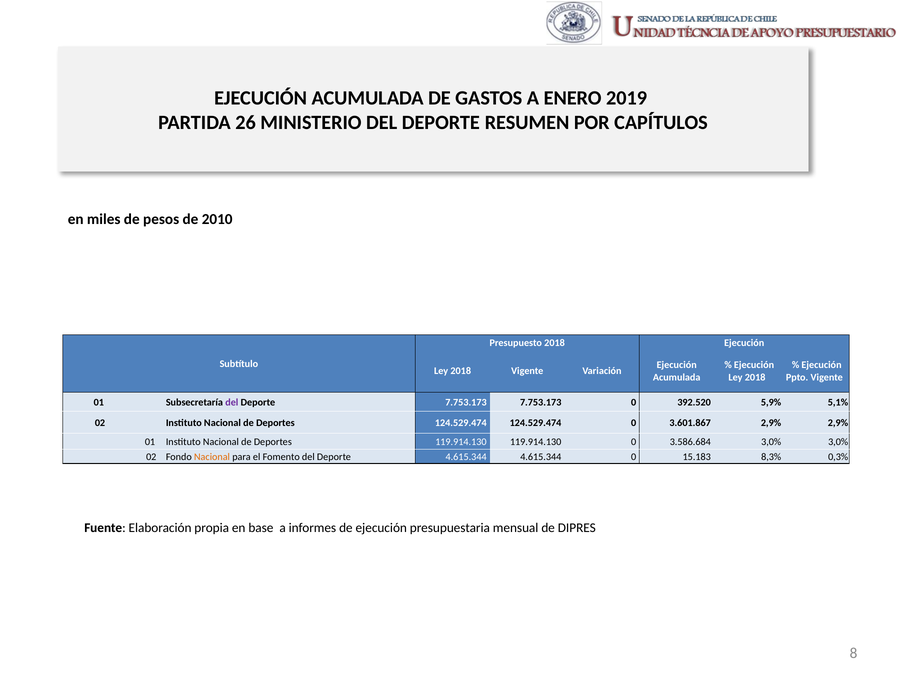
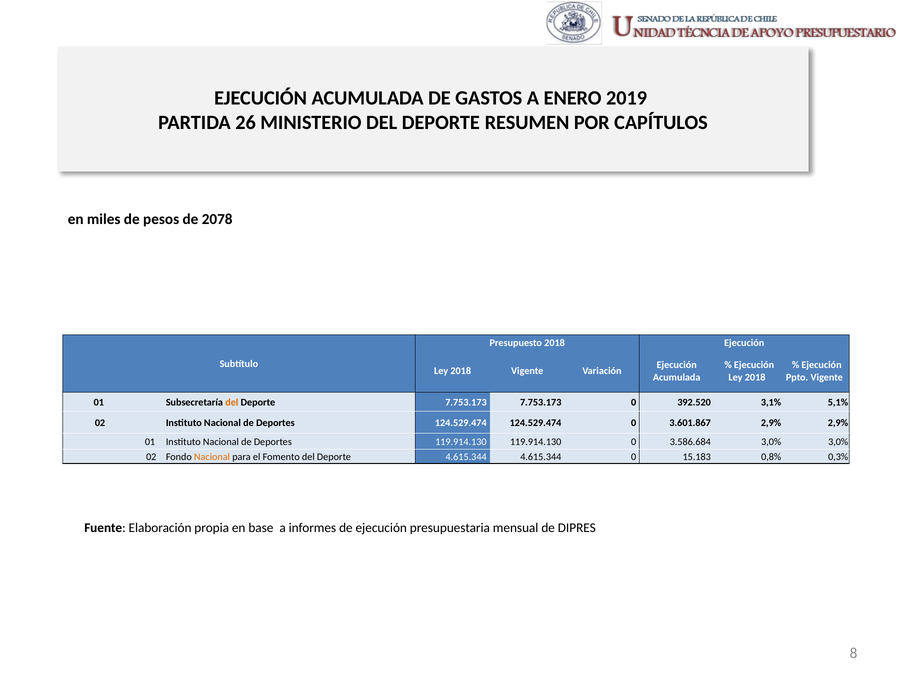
2010: 2010 -> 2078
del at (232, 402) colour: purple -> orange
5,9%: 5,9% -> 3,1%
8,3%: 8,3% -> 0,8%
